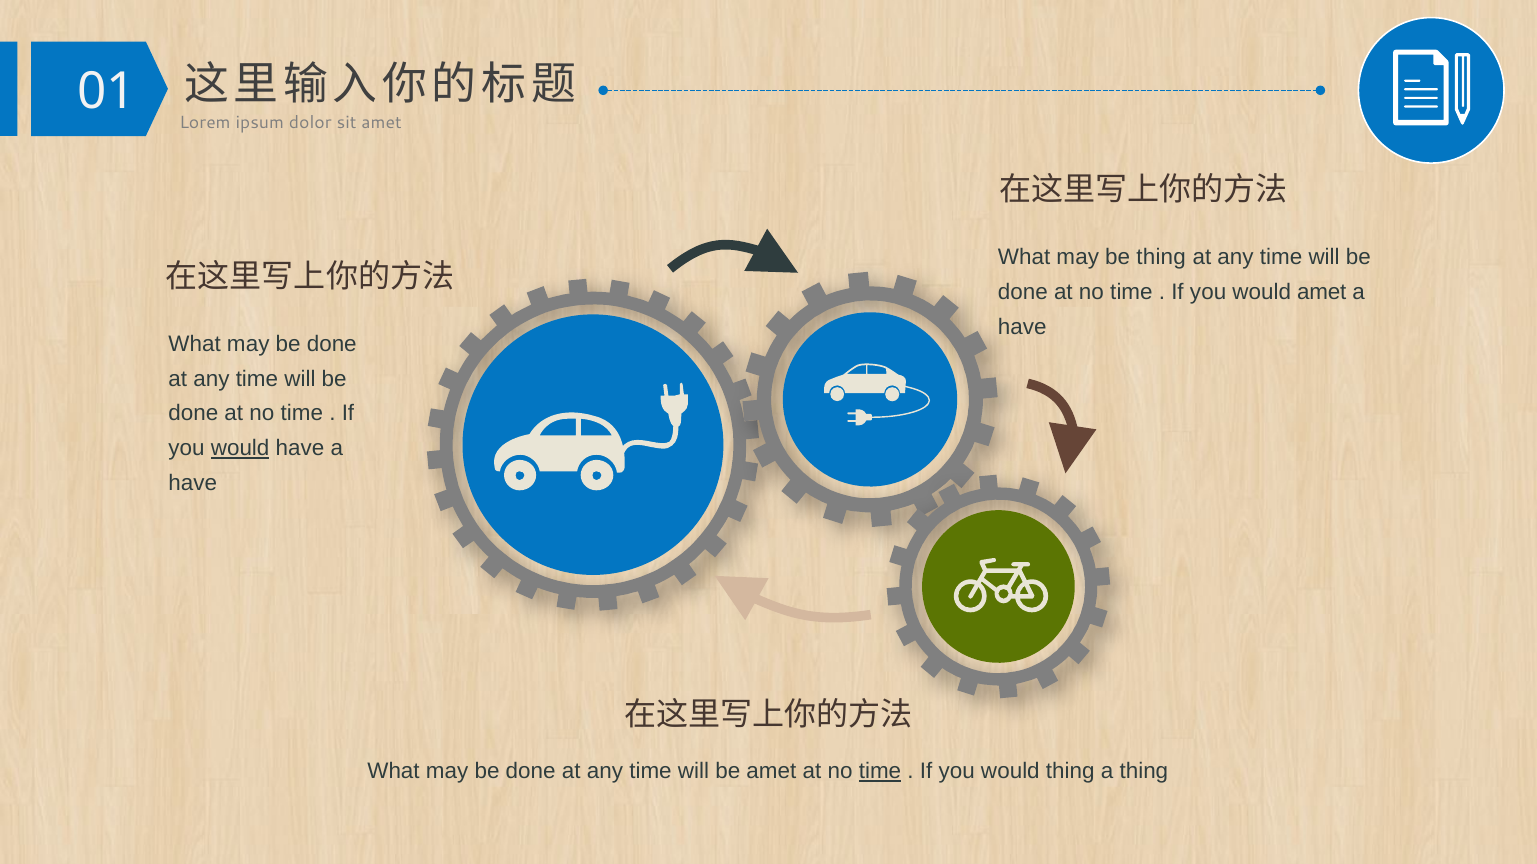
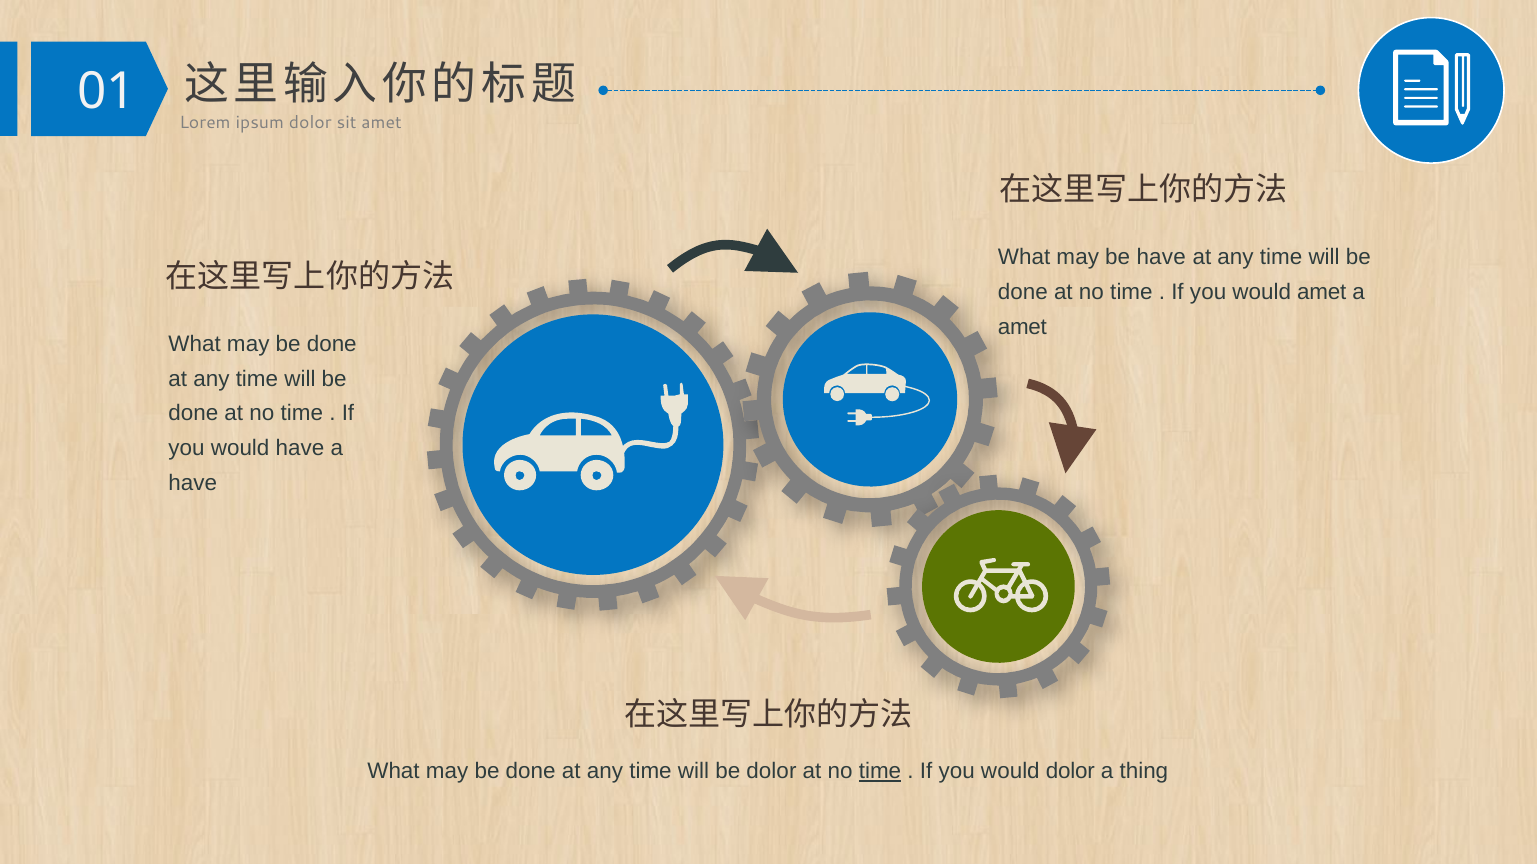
be thing: thing -> have
have at (1022, 327): have -> amet
would at (240, 449) underline: present -> none
be amet: amet -> dolor
would thing: thing -> dolor
